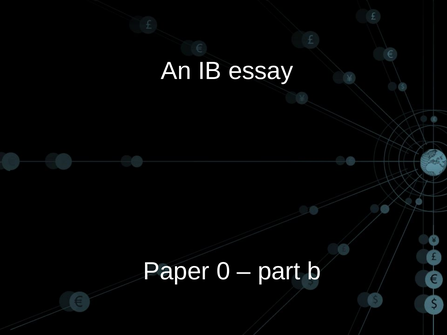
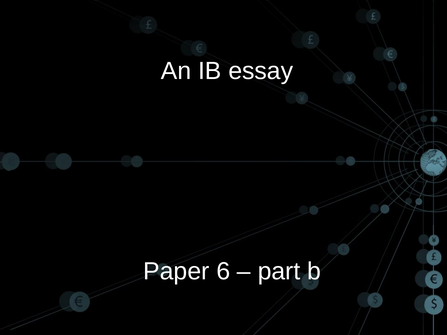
0: 0 -> 6
